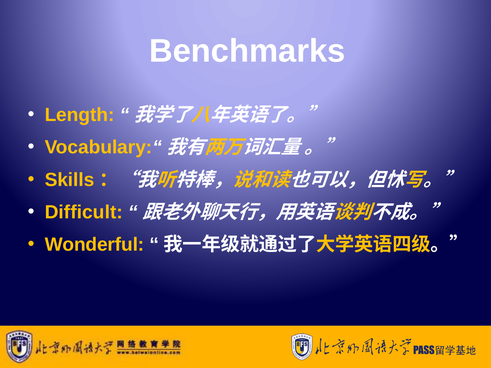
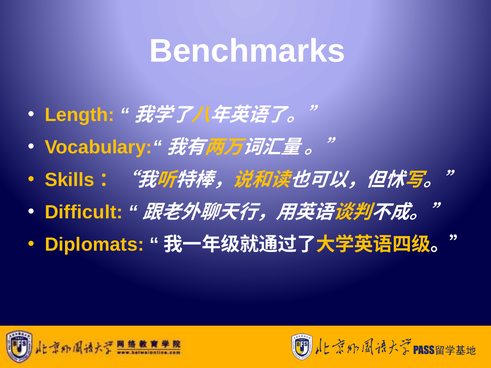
Wonderful: Wonderful -> Diplomats
